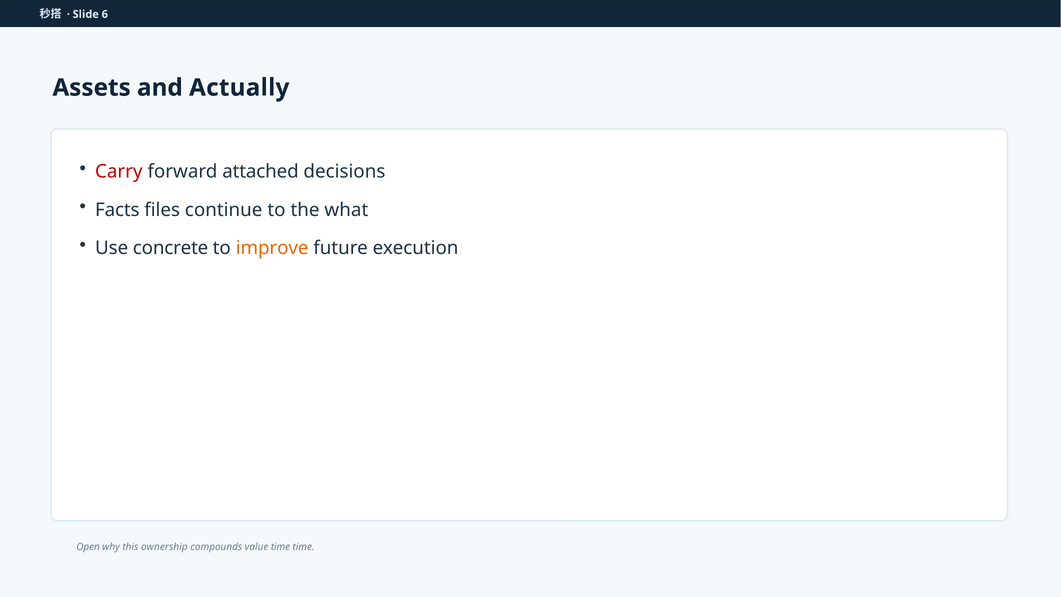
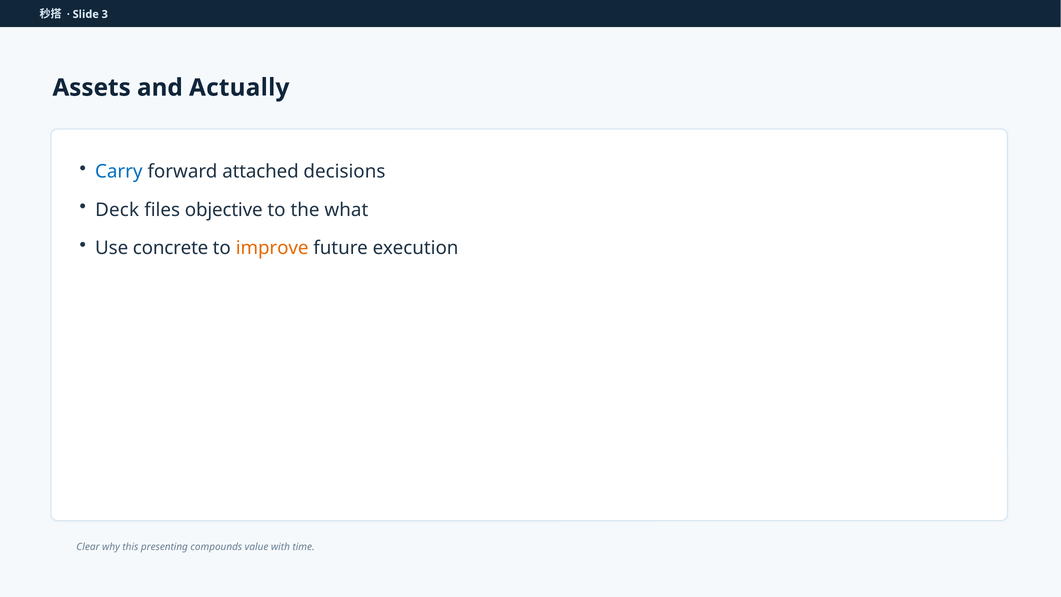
6: 6 -> 3
Carry colour: red -> blue
Facts: Facts -> Deck
continue: continue -> objective
Open: Open -> Clear
ownership: ownership -> presenting
value time: time -> with
